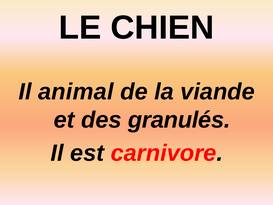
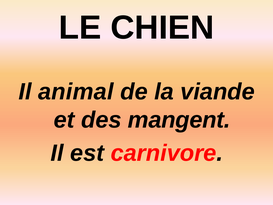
granulés: granulés -> mangent
